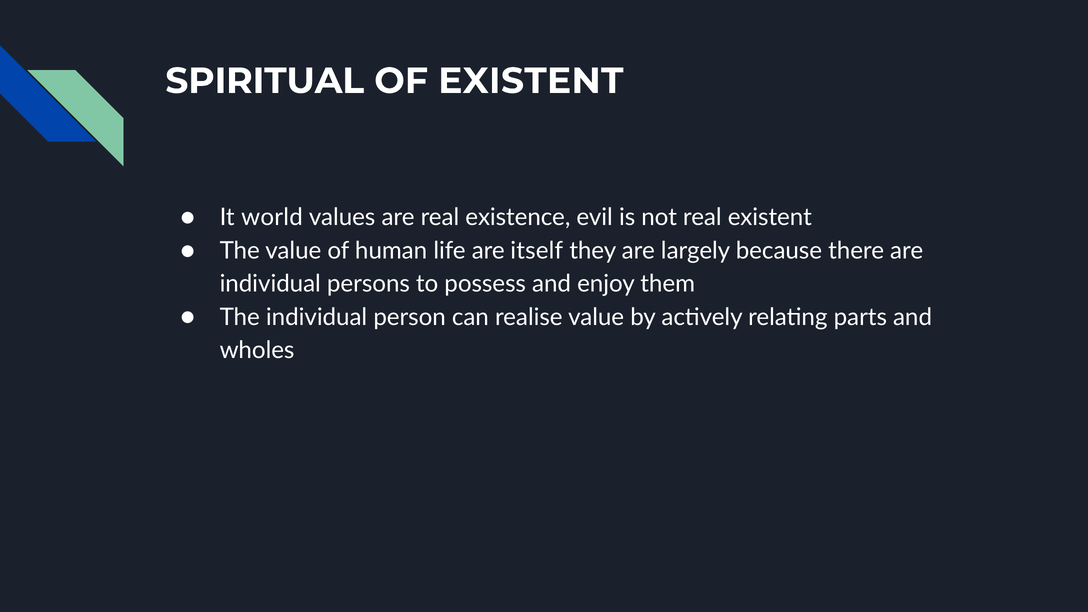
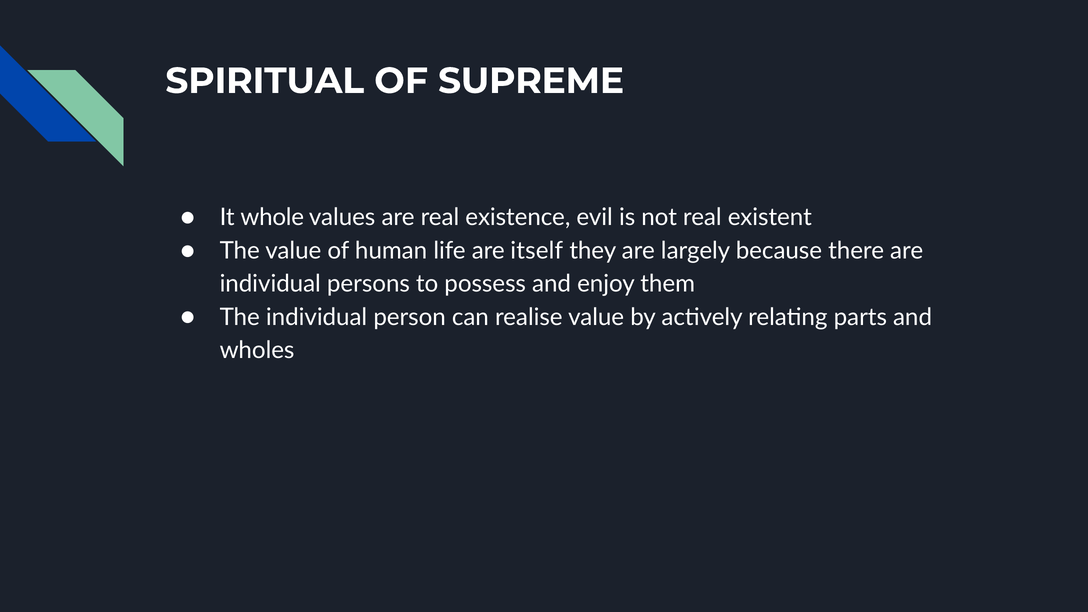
OF EXISTENT: EXISTENT -> SUPREME
world: world -> whole
